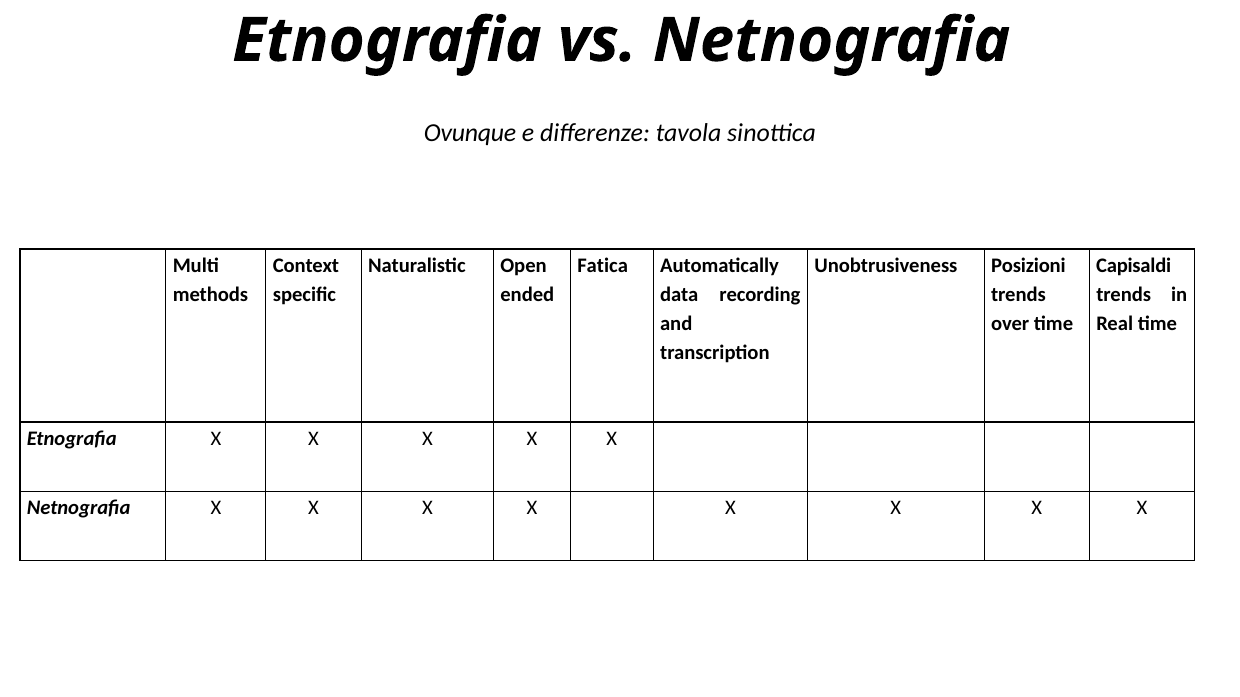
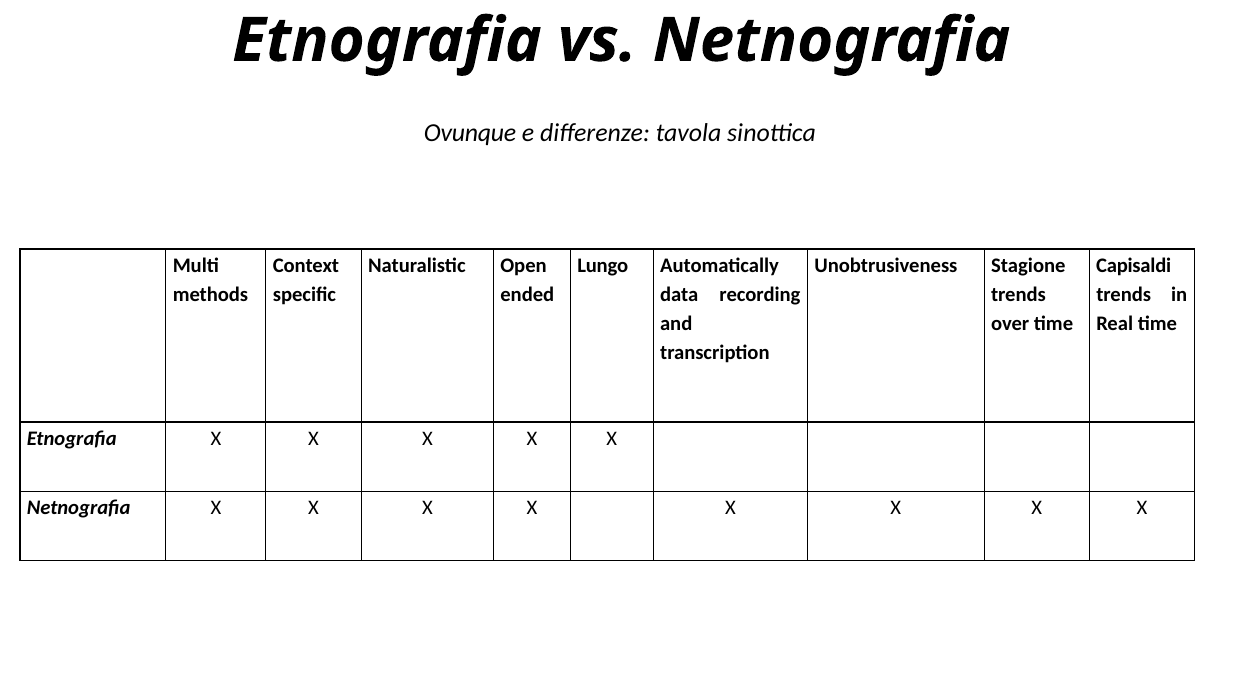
Fatica: Fatica -> Lungo
Posizioni: Posizioni -> Stagione
